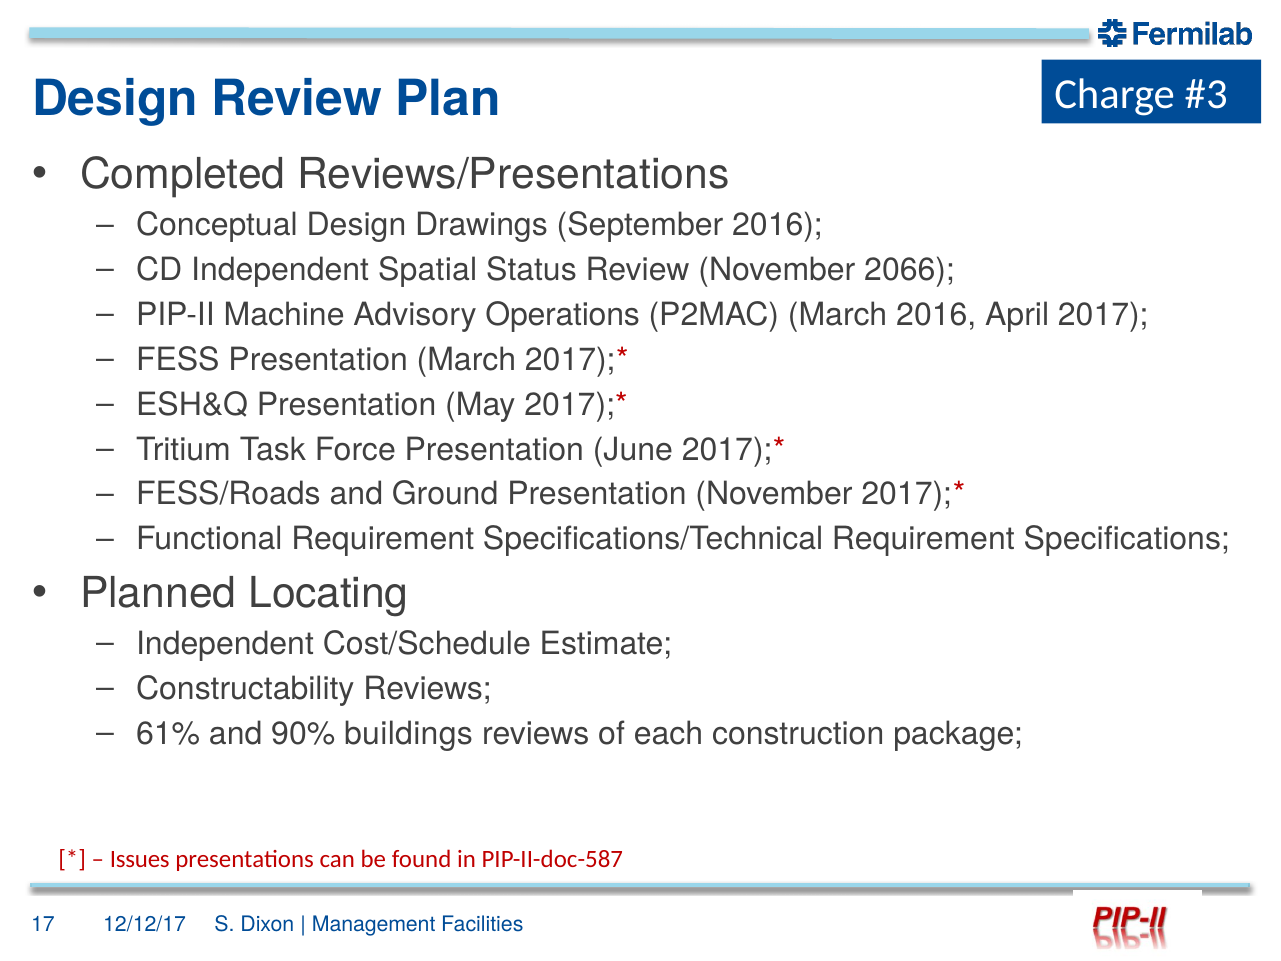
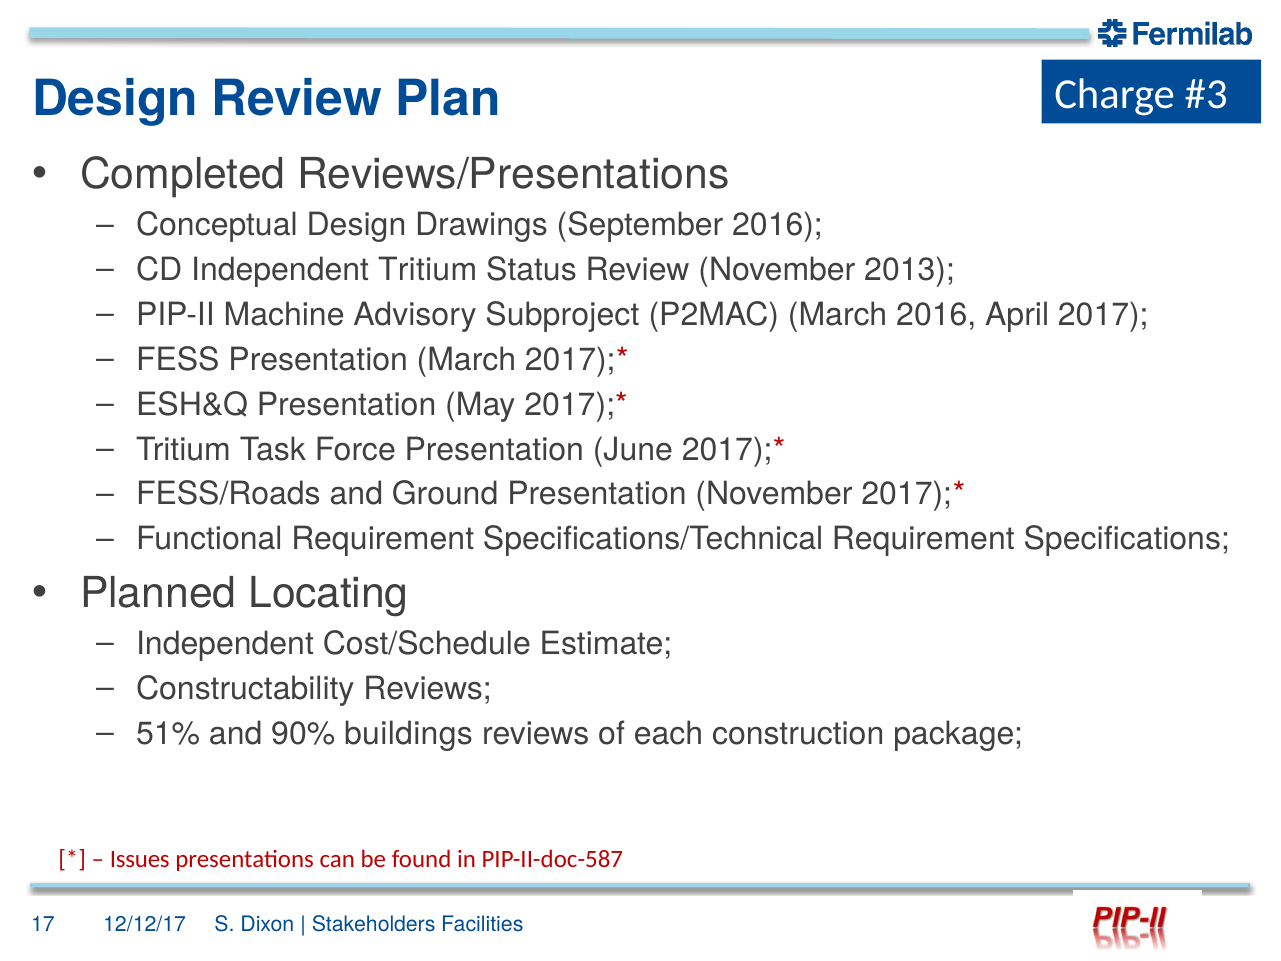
Independent Spatial: Spatial -> Tritium
2066: 2066 -> 2013
Operations: Operations -> Subproject
61%: 61% -> 51%
Management: Management -> Stakeholders
